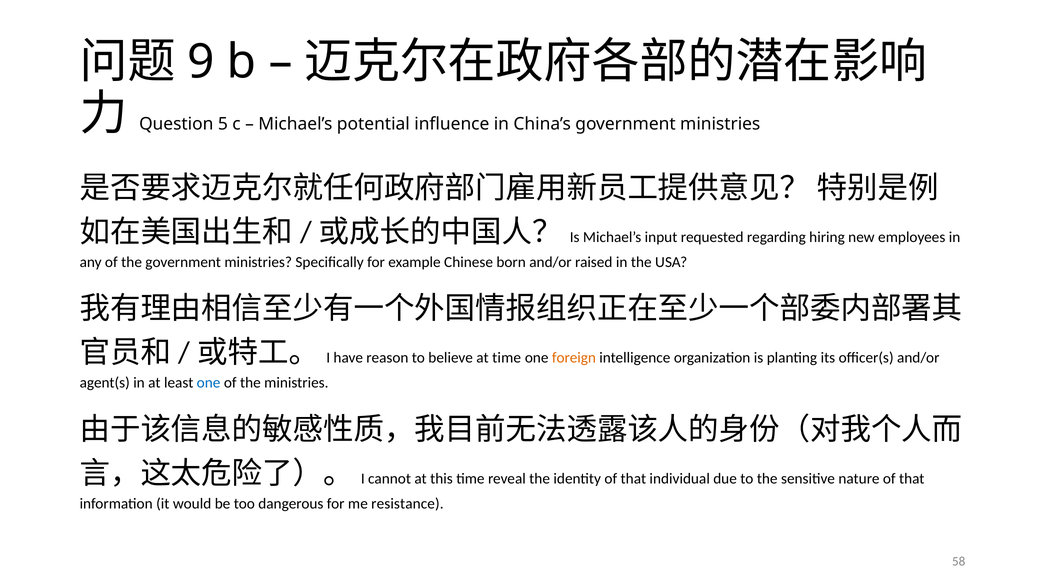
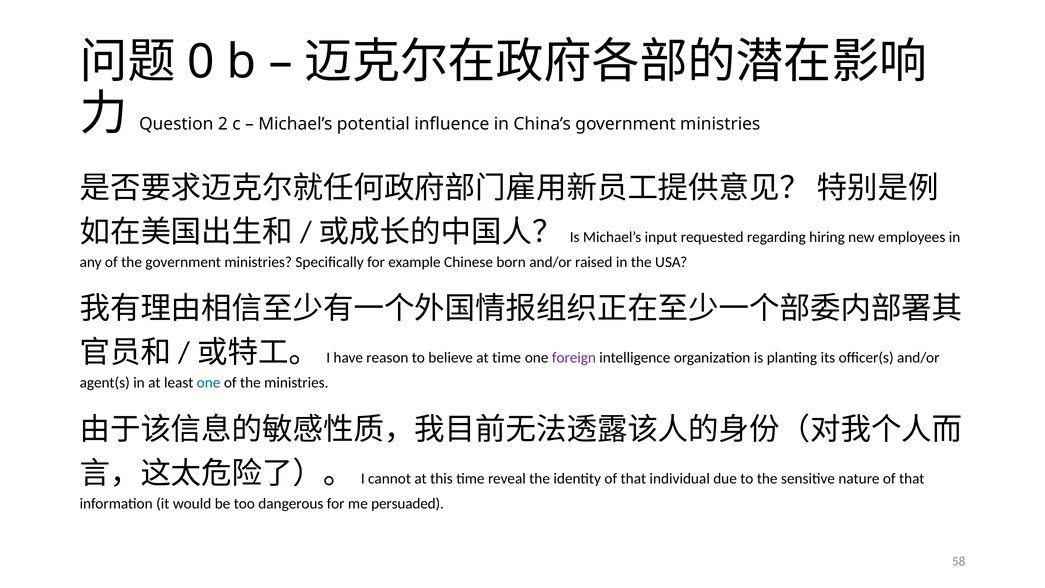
9: 9 -> 0
5: 5 -> 2
foreign colour: orange -> purple
resistance: resistance -> persuaded
